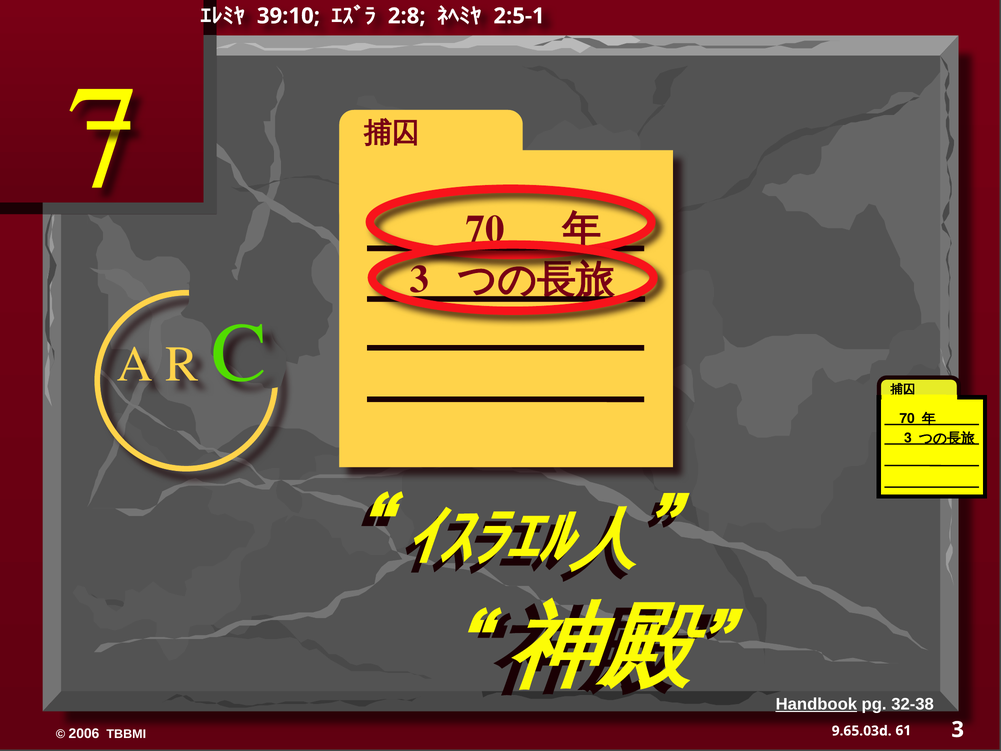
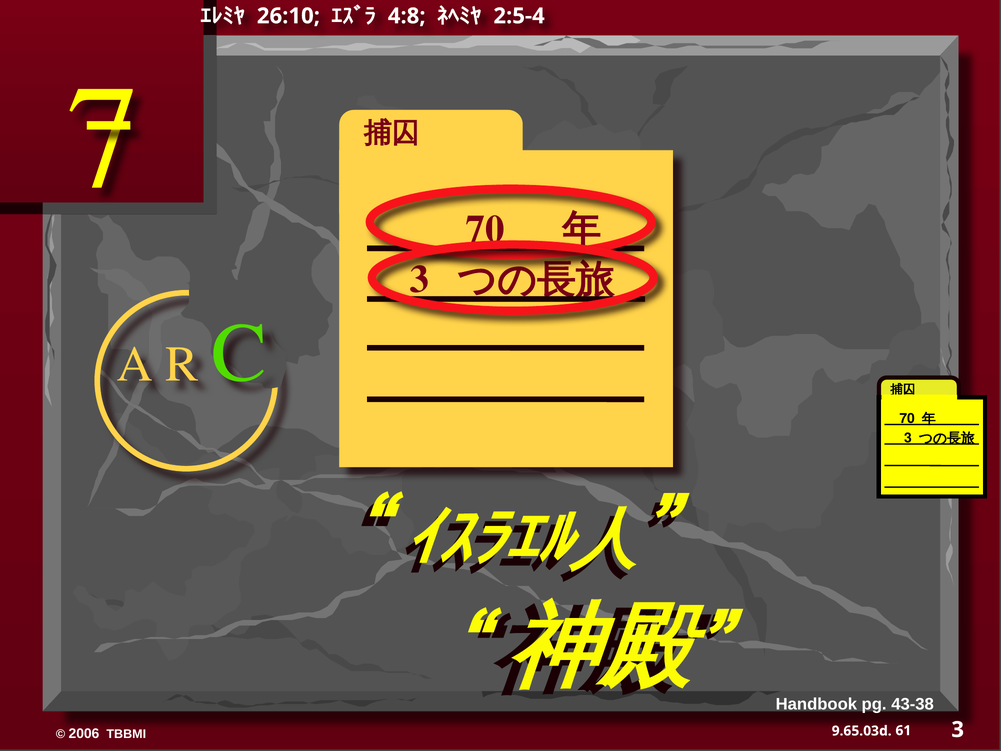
39:10: 39:10 -> 26:10
2:8: 2:8 -> 4:8
2:5-1: 2:5-1 -> 2:5-4
Handbook underline: present -> none
32-38: 32-38 -> 43-38
